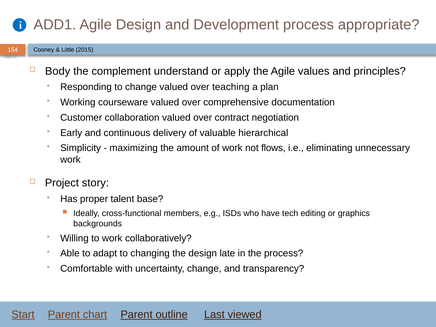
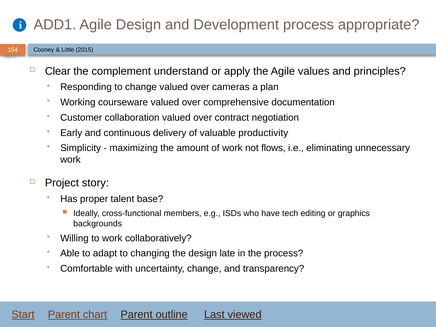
Body: Body -> Clear
teaching: teaching -> cameras
hierarchical: hierarchical -> productivity
